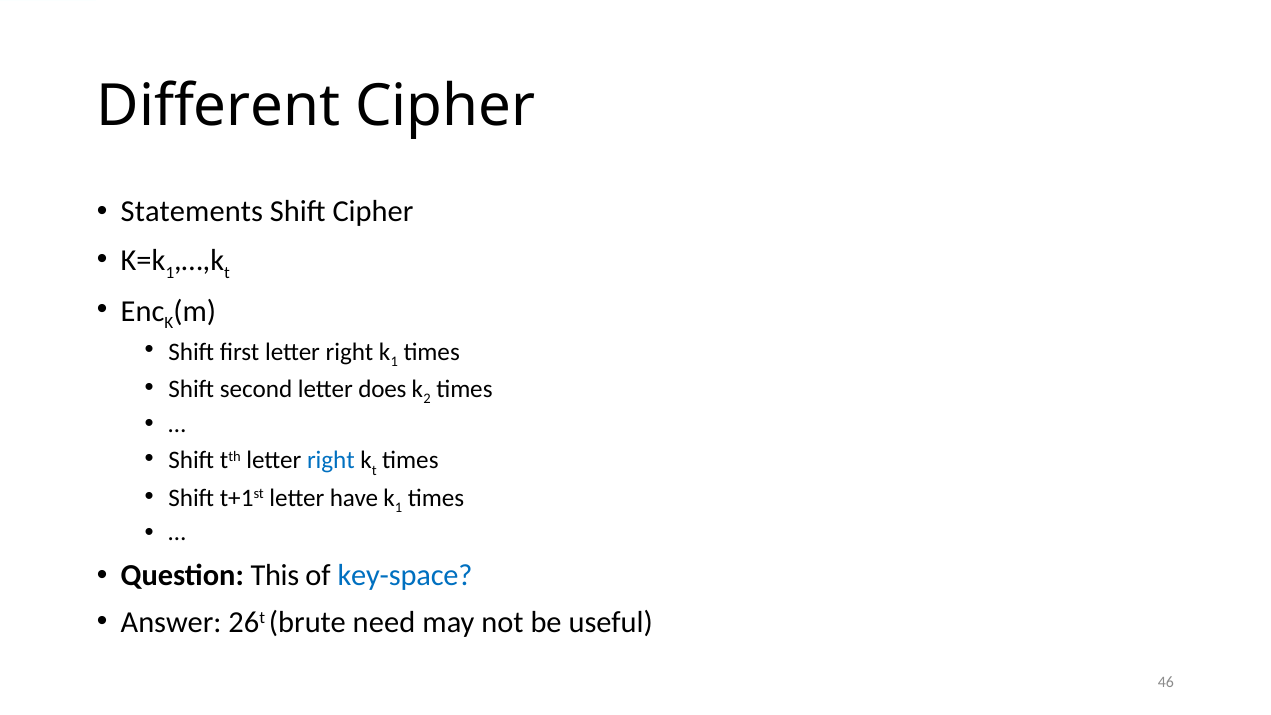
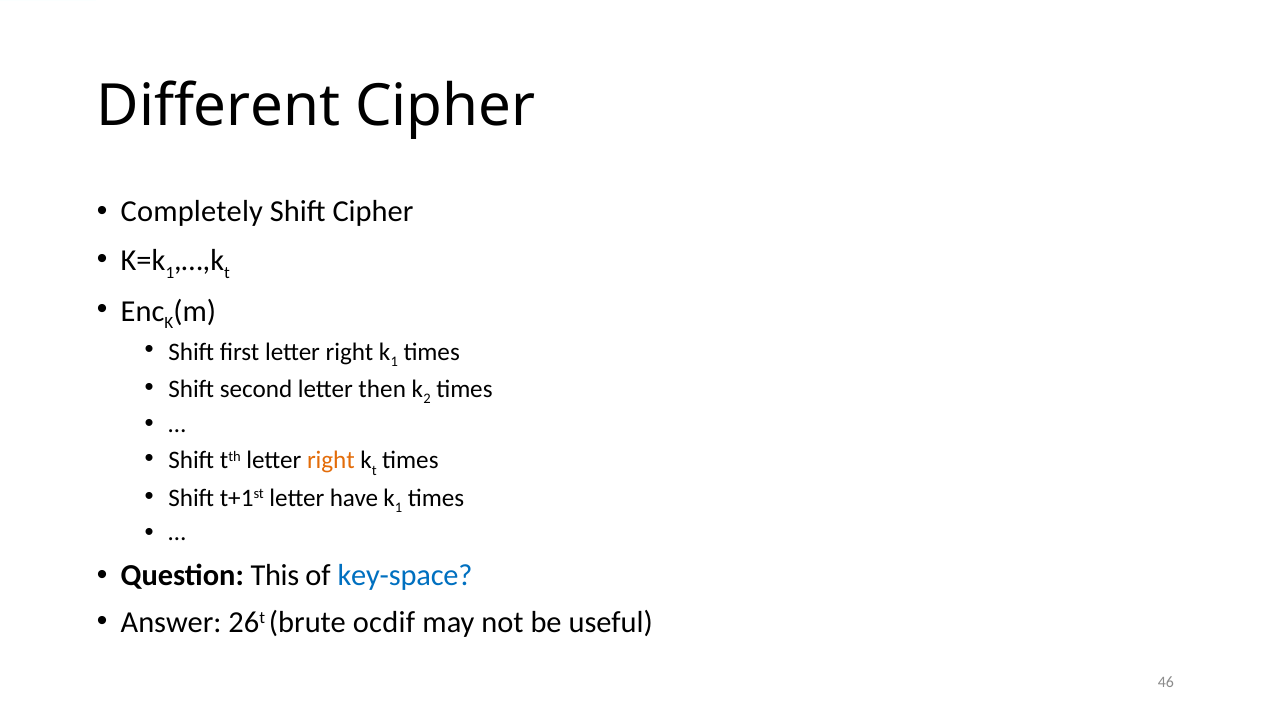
Statements: Statements -> Completely
does: does -> then
right at (331, 461) colour: blue -> orange
need: need -> ocdif
